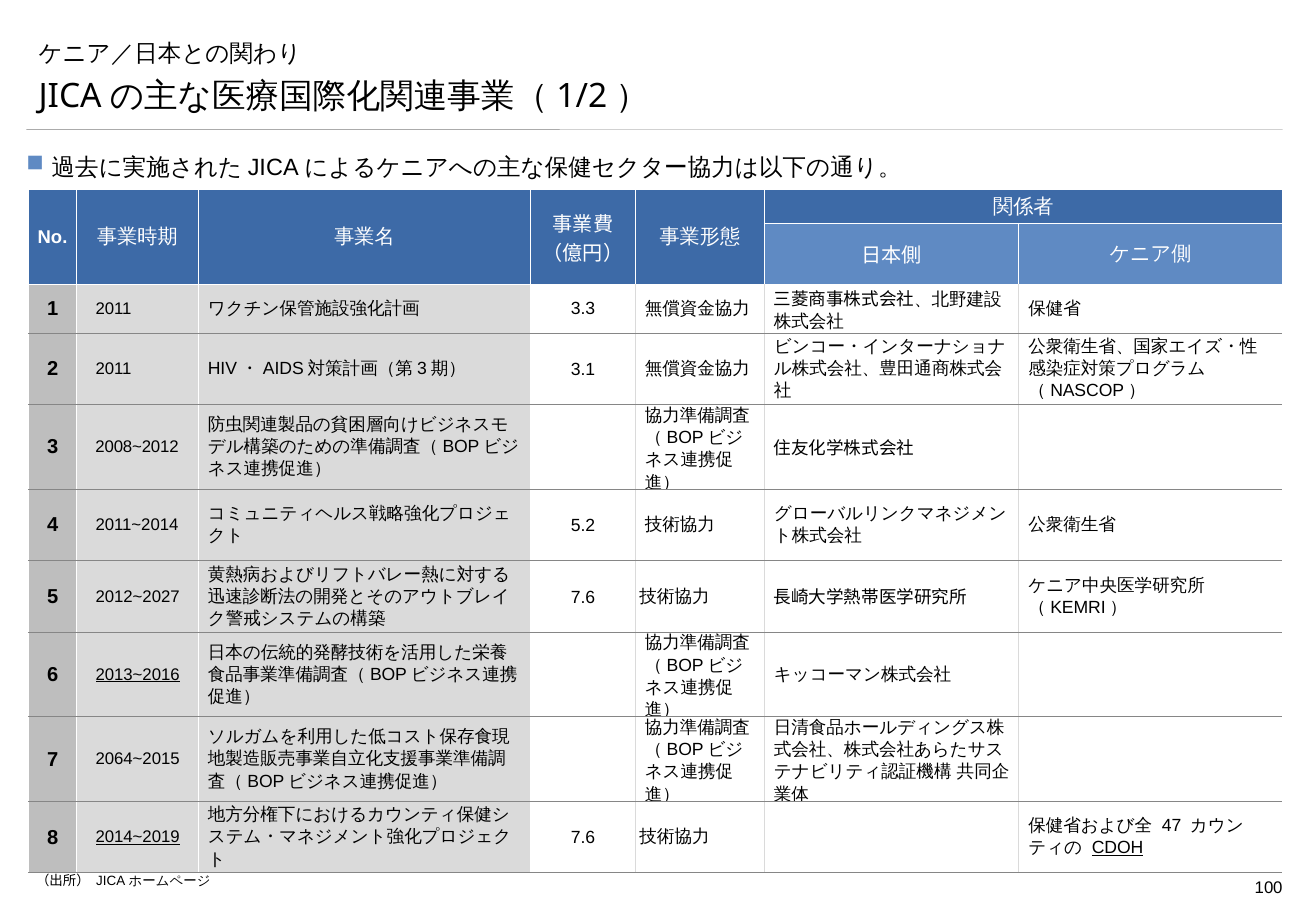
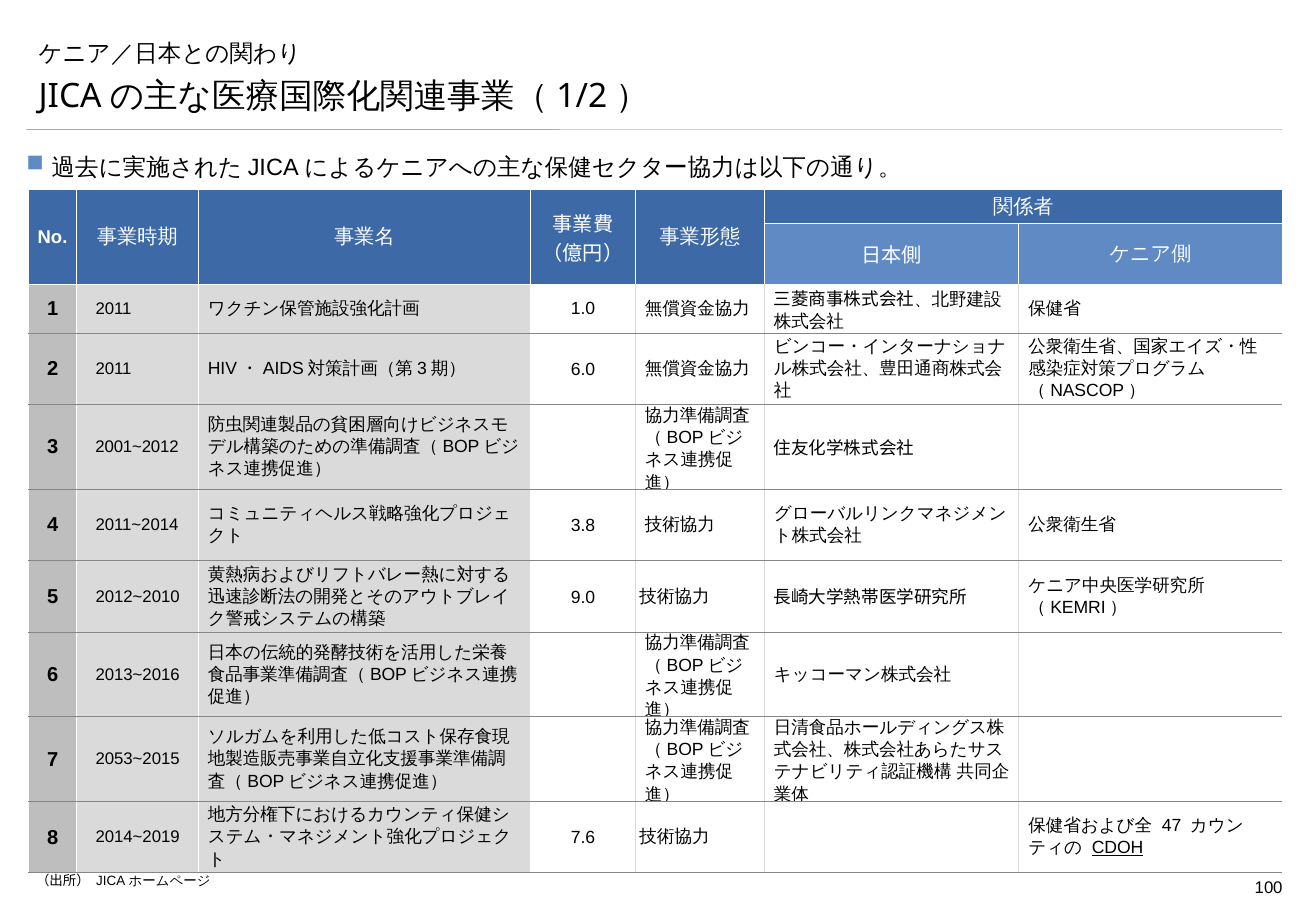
3.3: 3.3 -> 1.0
3.1: 3.1 -> 6.0
2008~2012: 2008~2012 -> 2001~2012
5.2: 5.2 -> 3.8
2012~2027: 2012~2027 -> 2012~2010
7.6 at (583, 597): 7.6 -> 9.0
2013~2016 underline: present -> none
2064~2015: 2064~2015 -> 2053~2015
2014~2019 underline: present -> none
